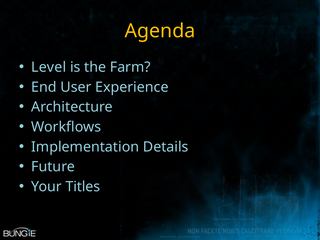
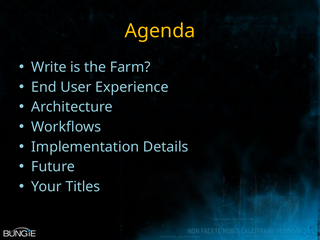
Level: Level -> Write
